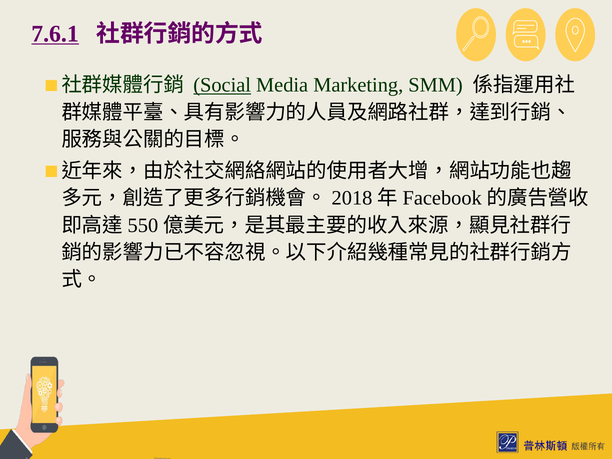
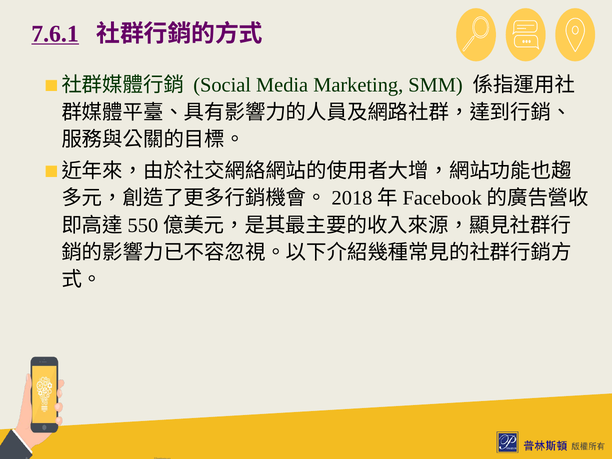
Social underline: present -> none
